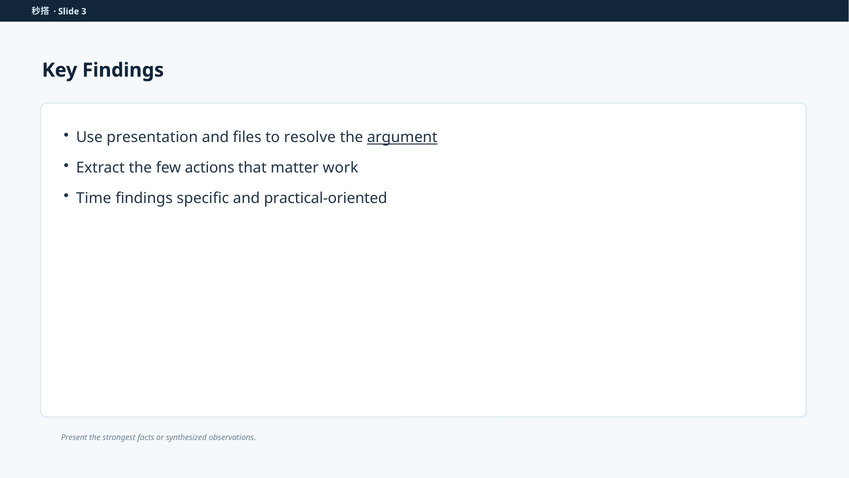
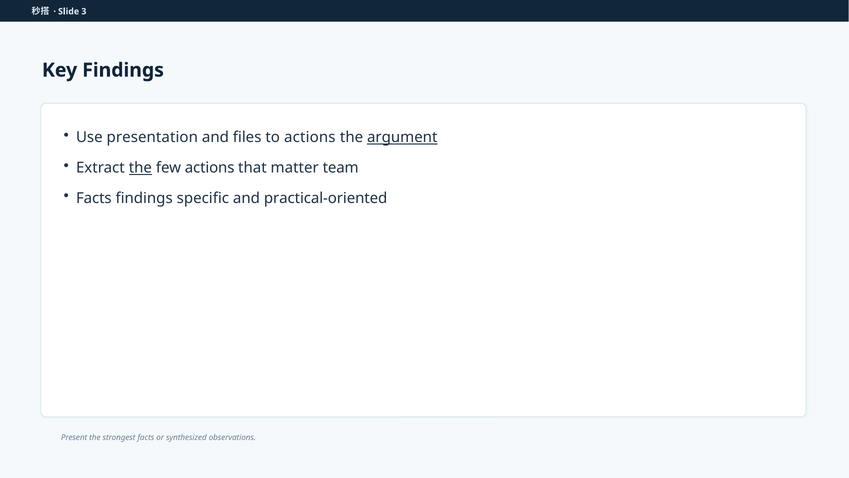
to resolve: resolve -> actions
the at (140, 168) underline: none -> present
work: work -> team
Time at (94, 198): Time -> Facts
